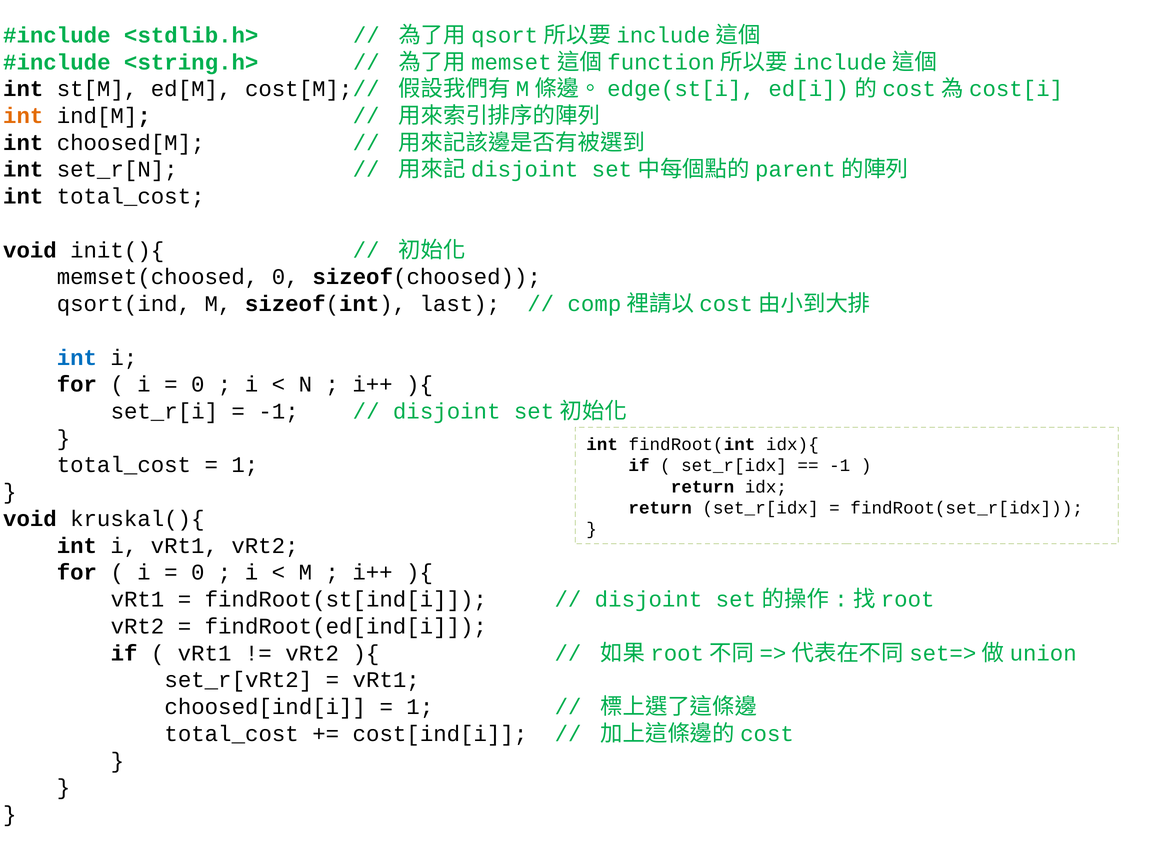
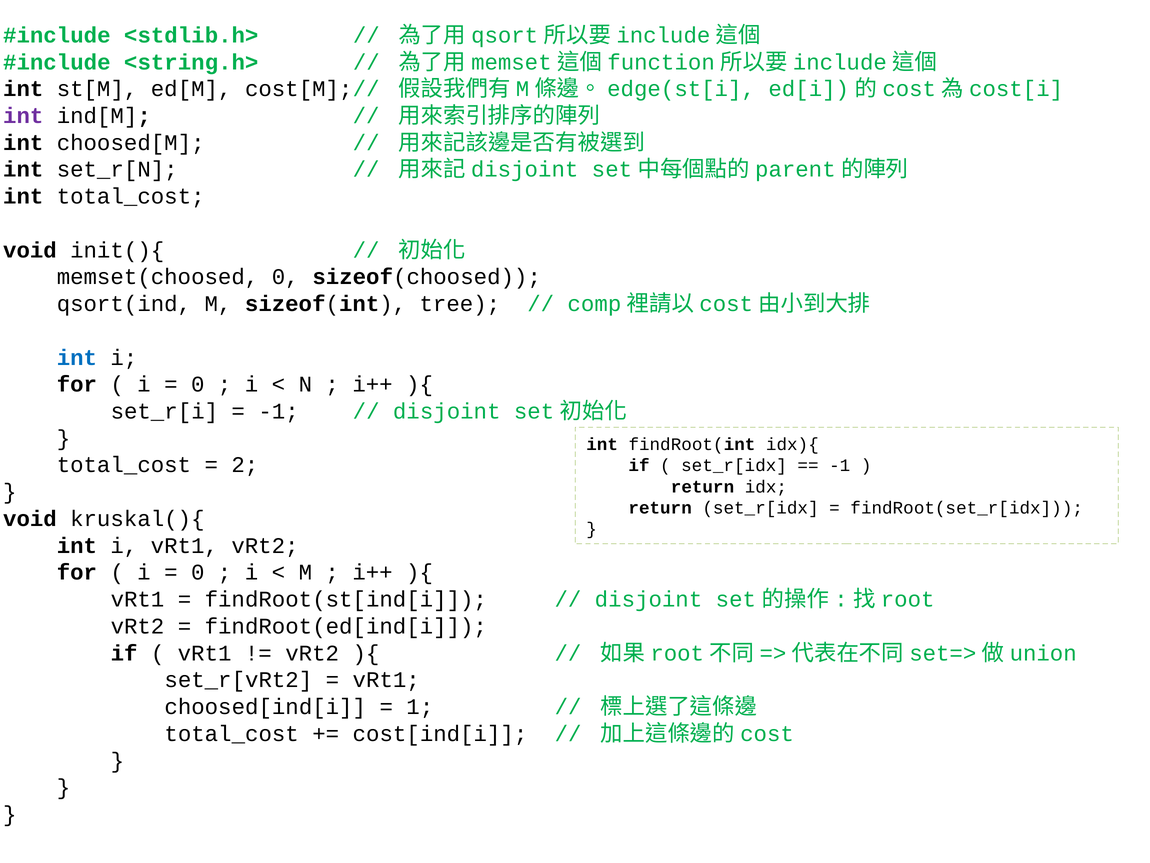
int at (23, 116) colour: orange -> purple
last: last -> tree
1 at (245, 465): 1 -> 2
